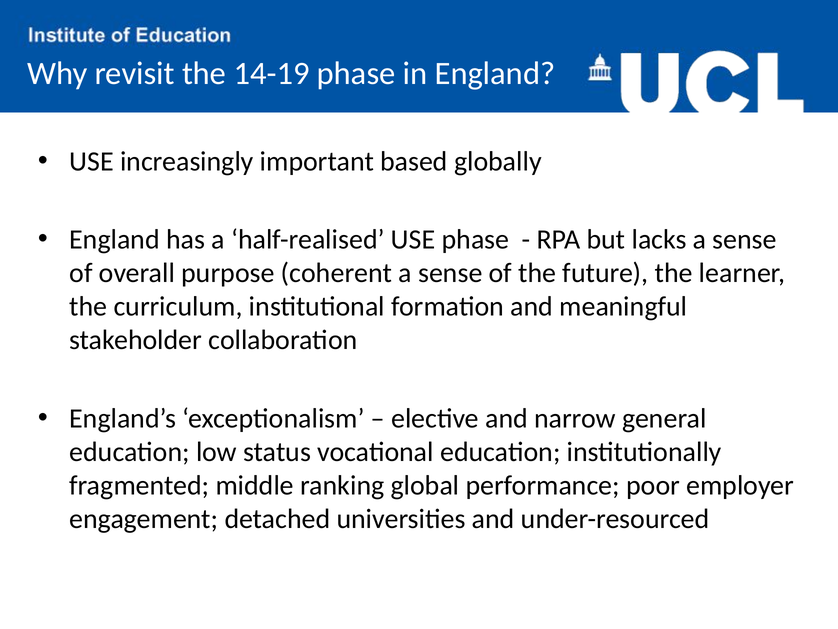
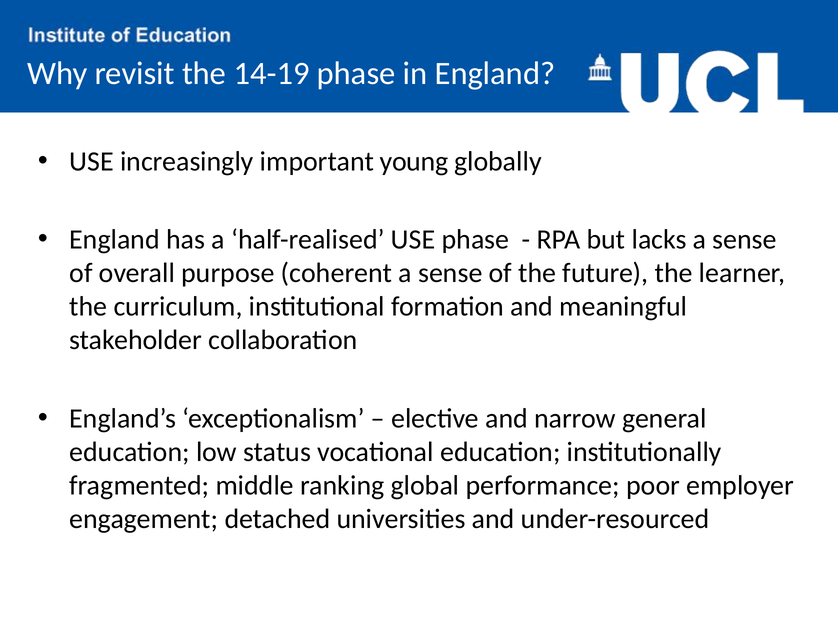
based: based -> young
